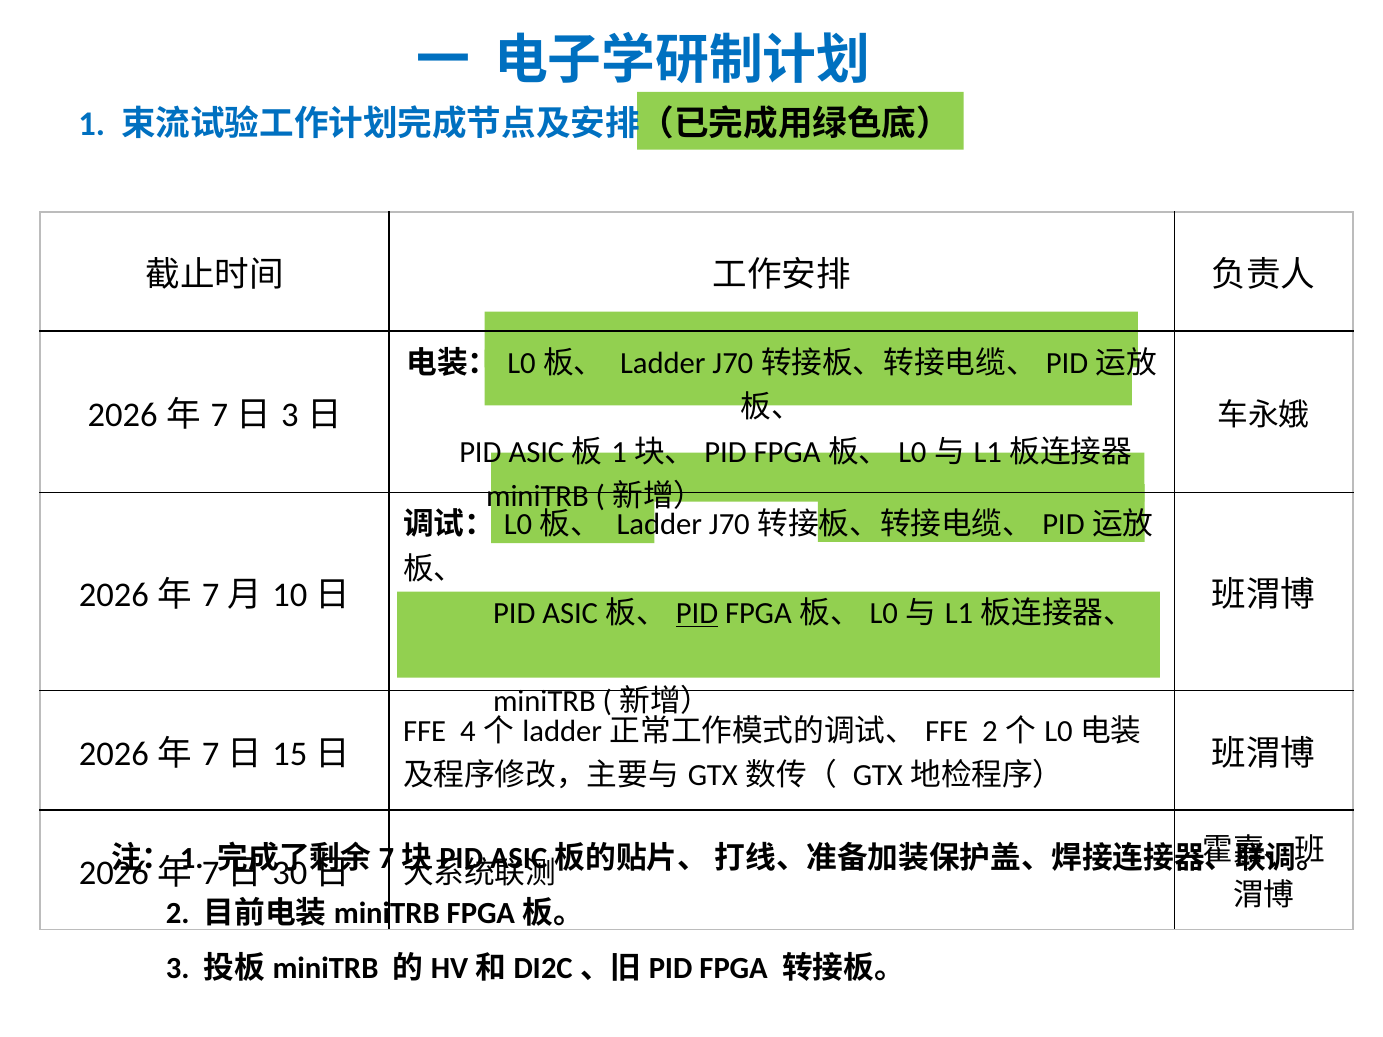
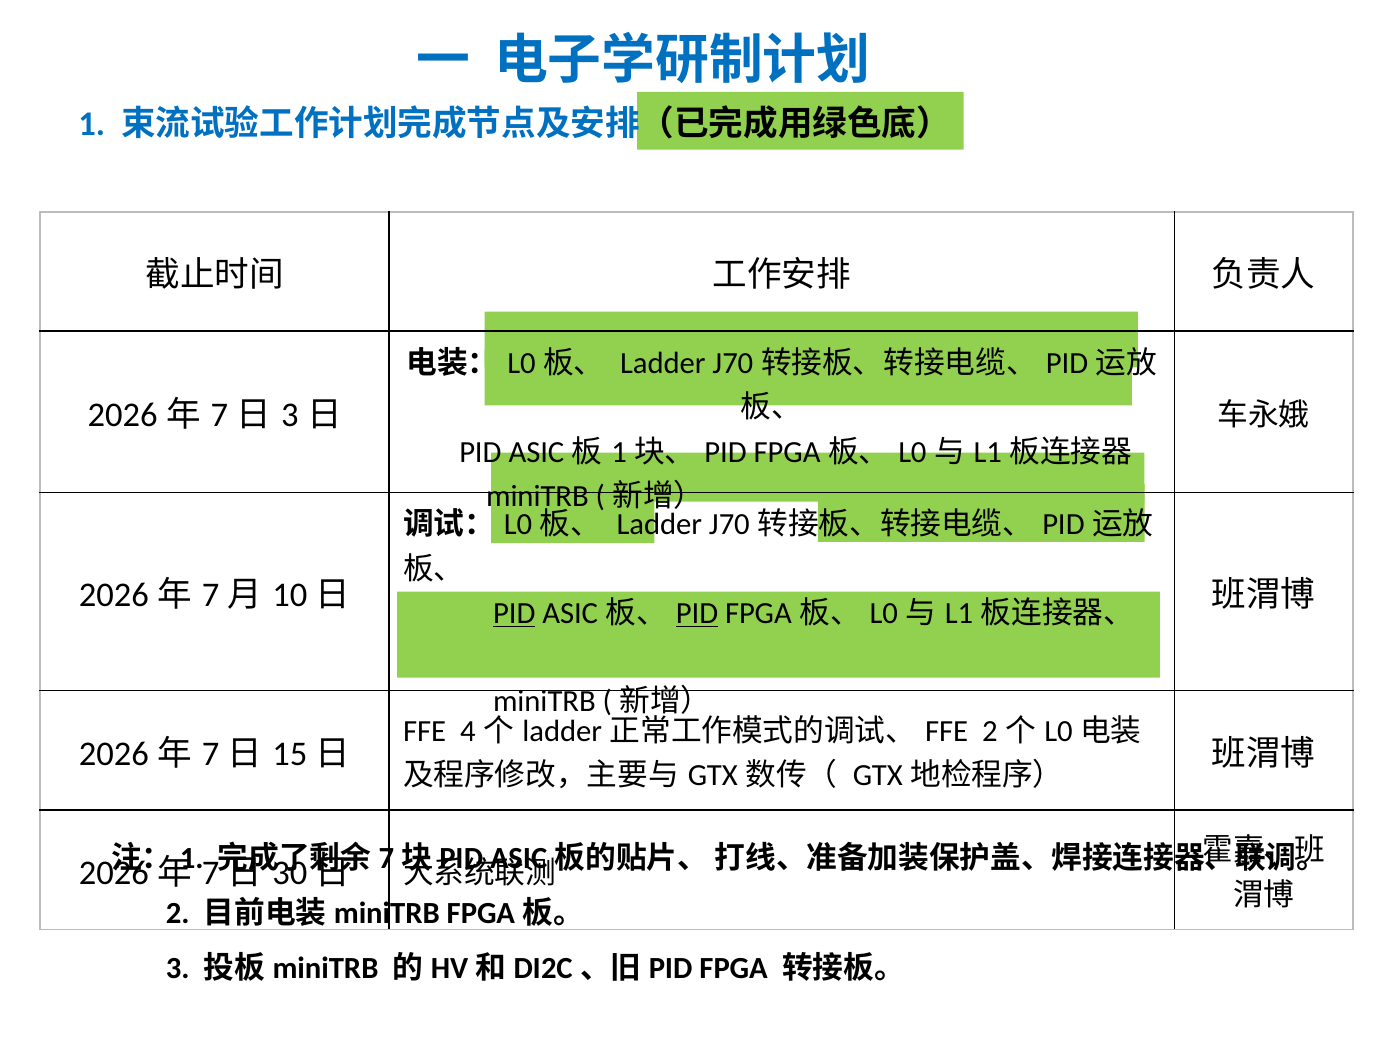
PID at (514, 613) underline: none -> present
